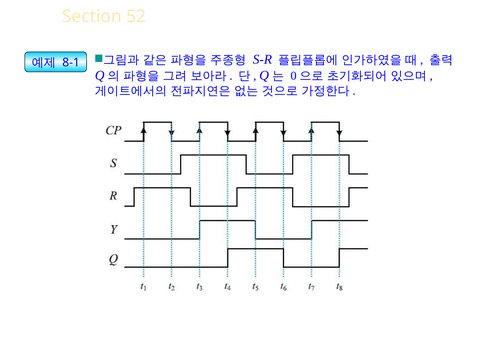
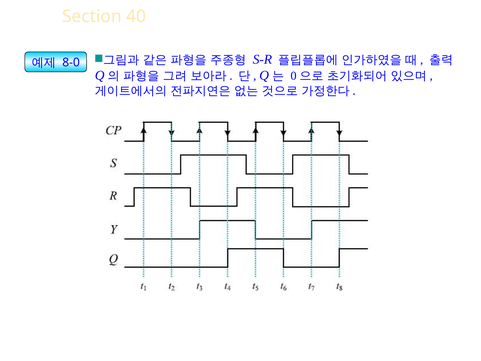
52: 52 -> 40
8-1: 8-1 -> 8-0
